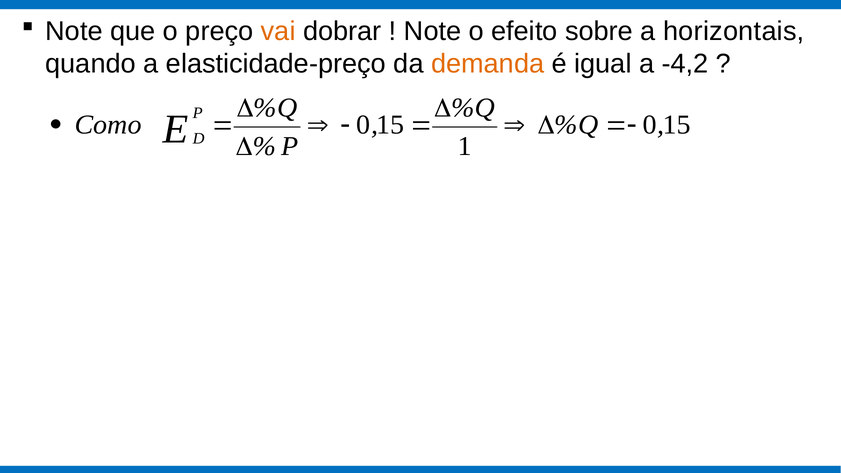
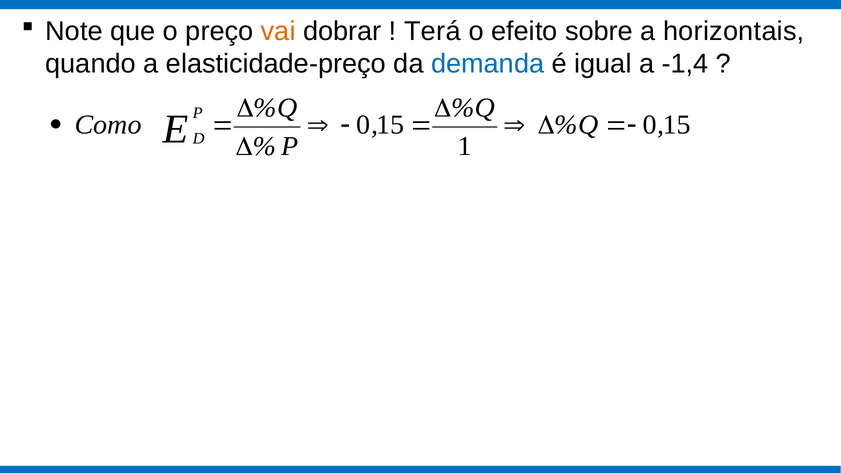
Note at (433, 31): Note -> Terá
demanda colour: orange -> blue
-4,2: -4,2 -> -1,4
